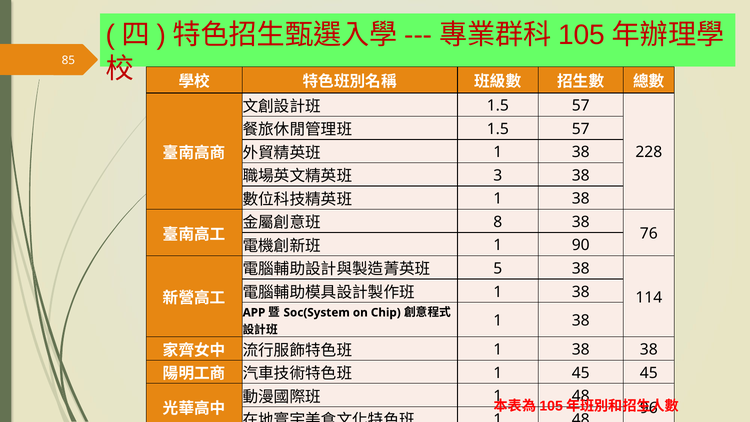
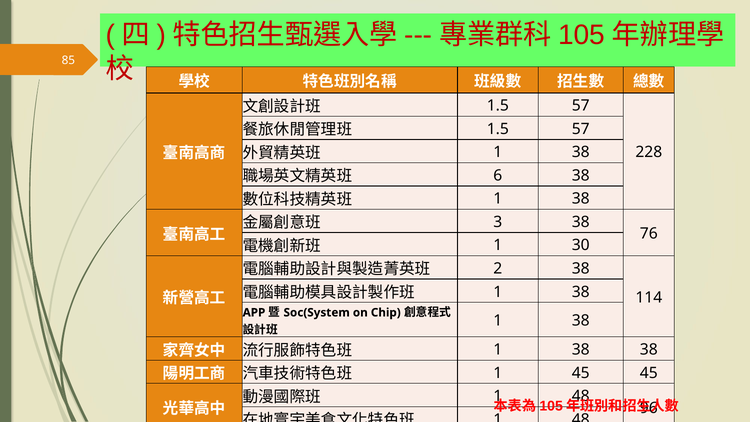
3: 3 -> 6
8: 8 -> 3
90: 90 -> 30
5: 5 -> 2
